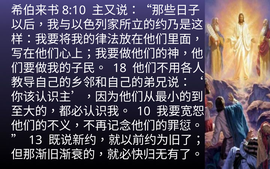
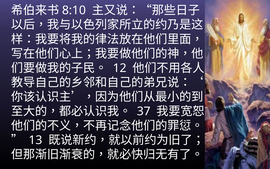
18: 18 -> 12
10: 10 -> 37
